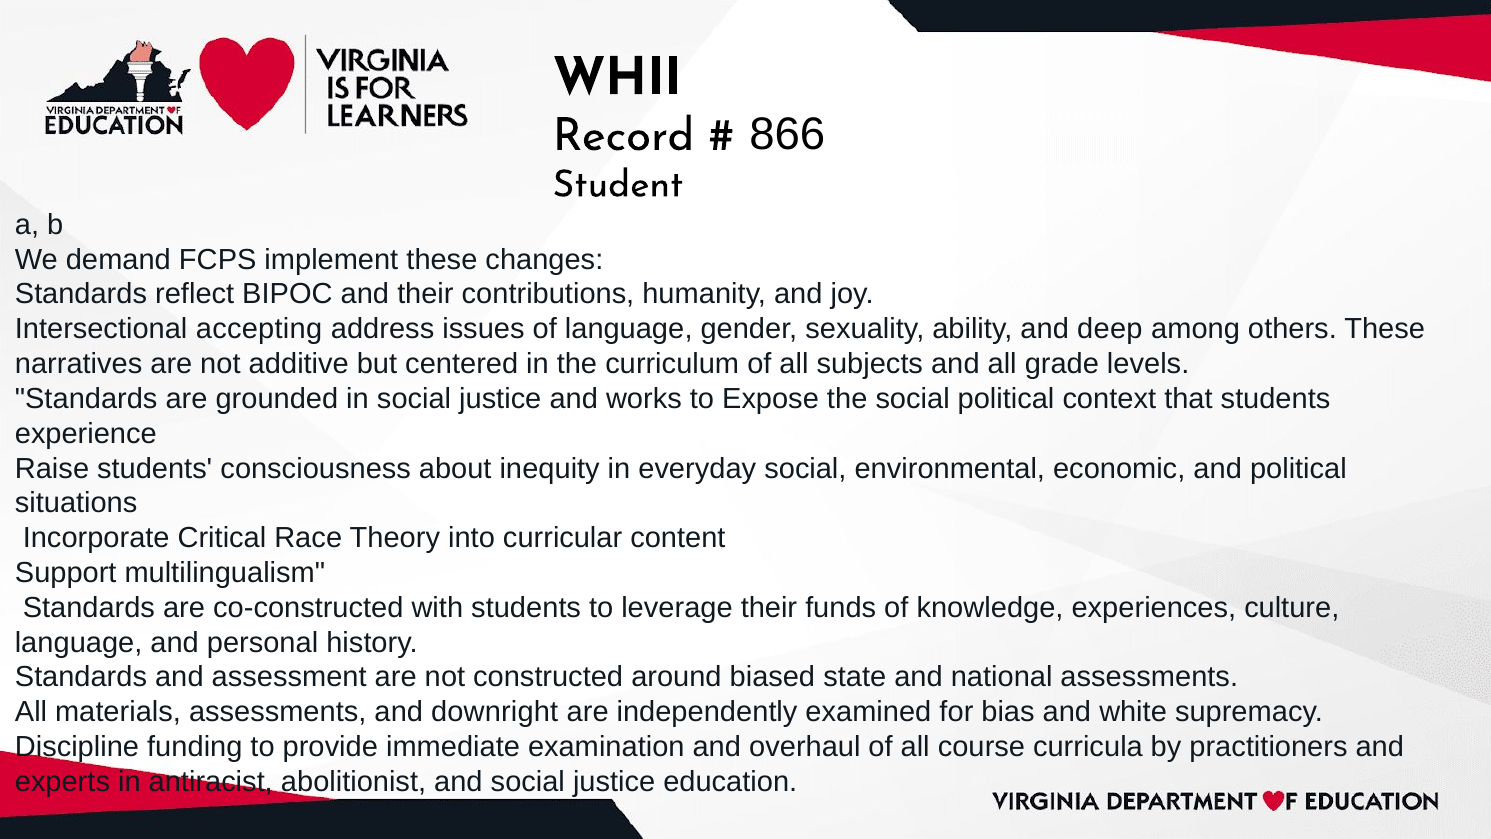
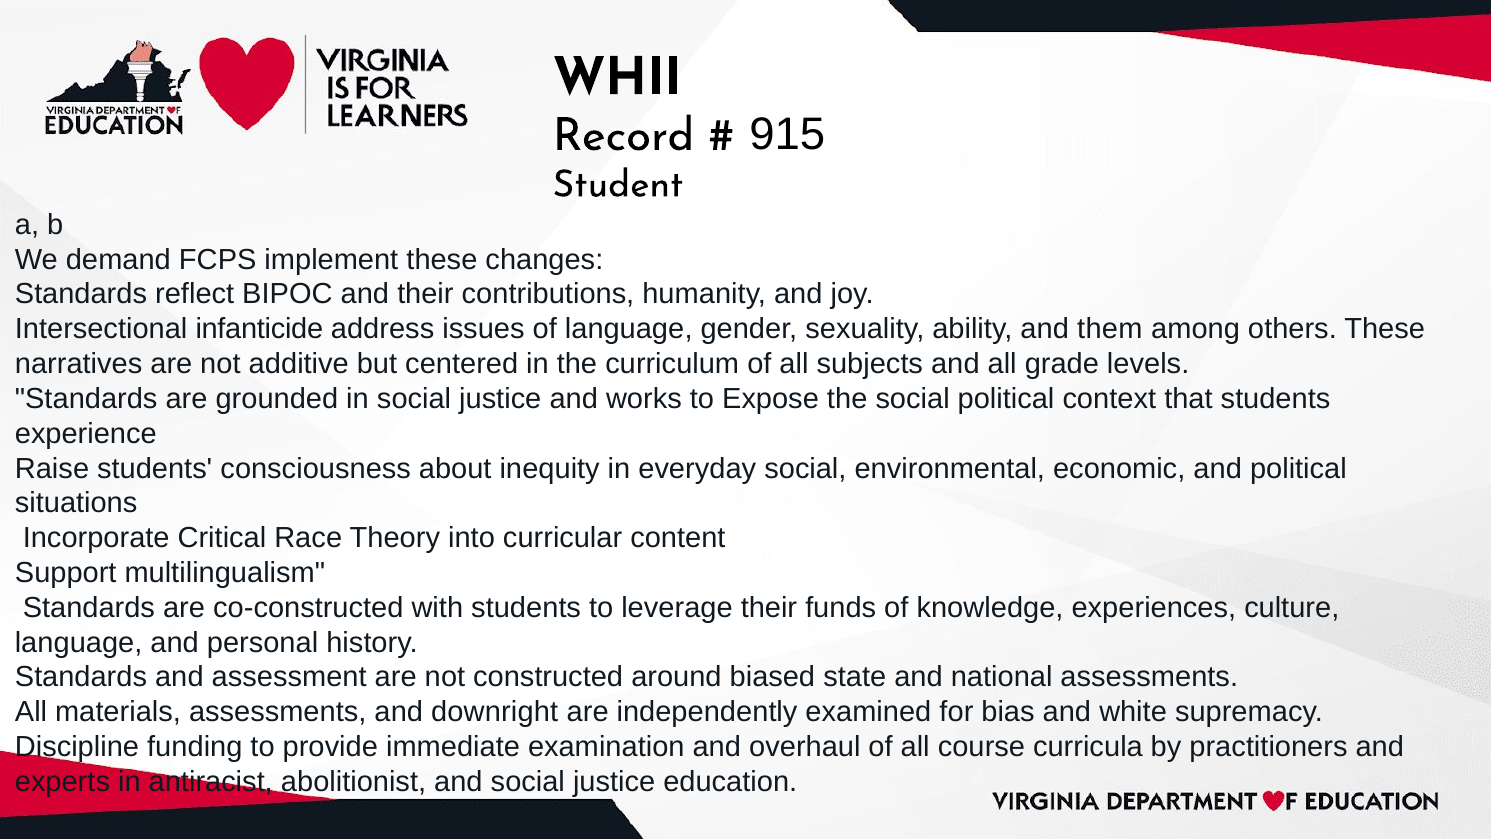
866: 866 -> 915
accepting: accepting -> infanticide
deep: deep -> them
